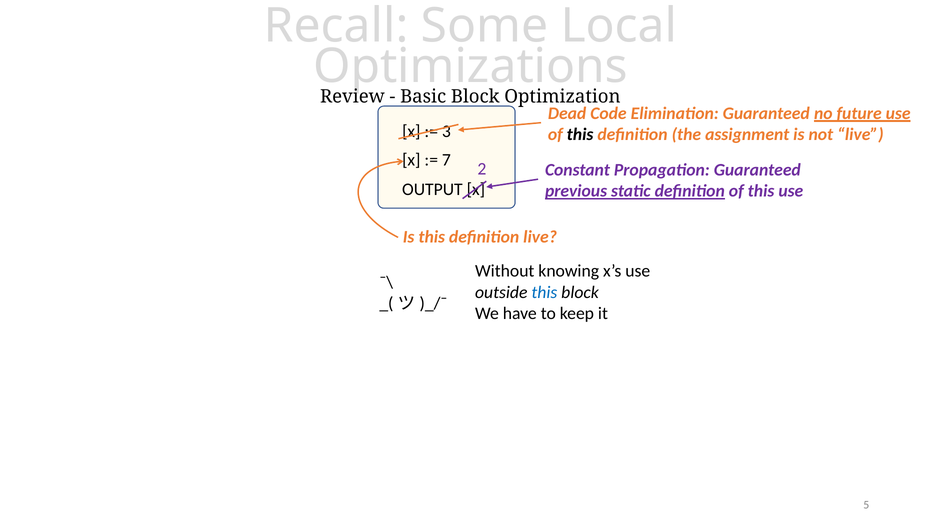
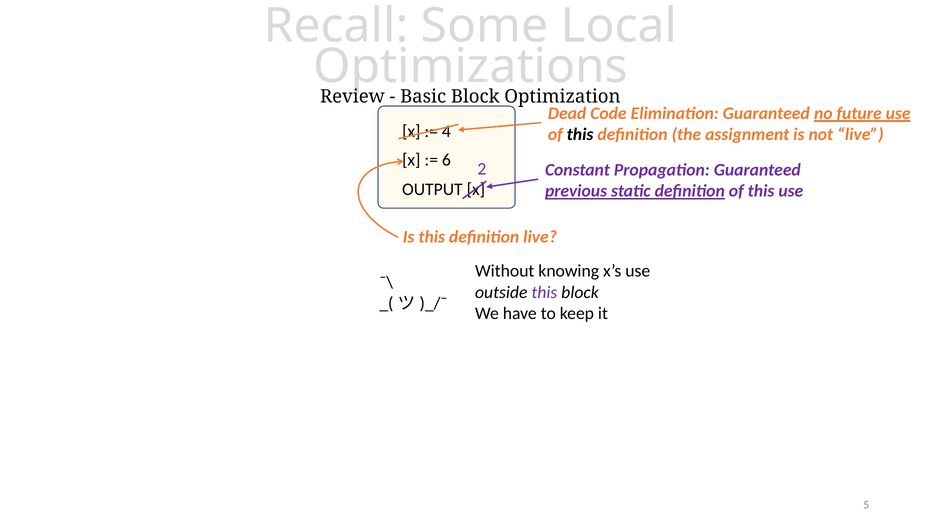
3: 3 -> 4
7: 7 -> 6
this at (544, 292) colour: blue -> purple
